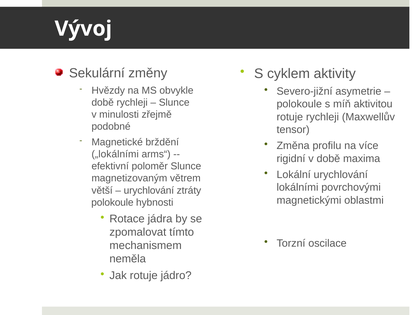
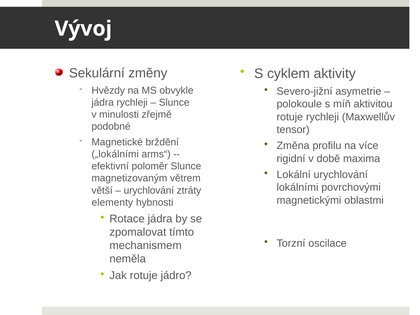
době at (103, 102): době -> jádra
polokoule at (112, 202): polokoule -> elementy
